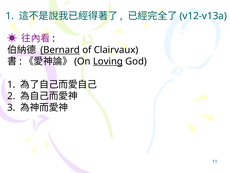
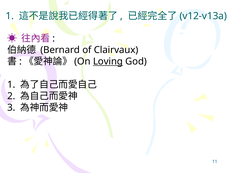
Bernard underline: present -> none
